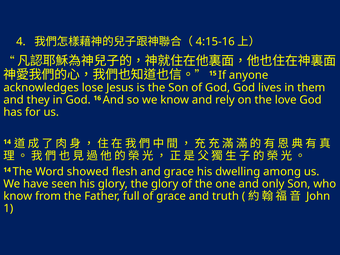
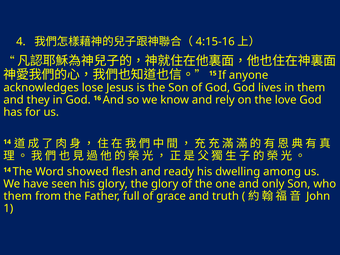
and grace: grace -> ready
know at (18, 196): know -> them
